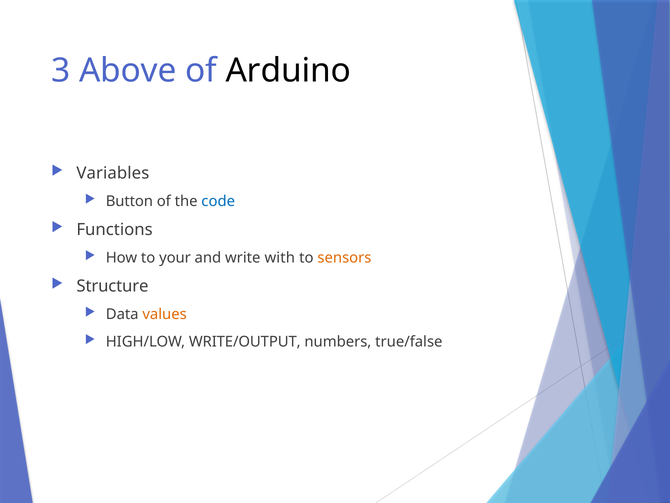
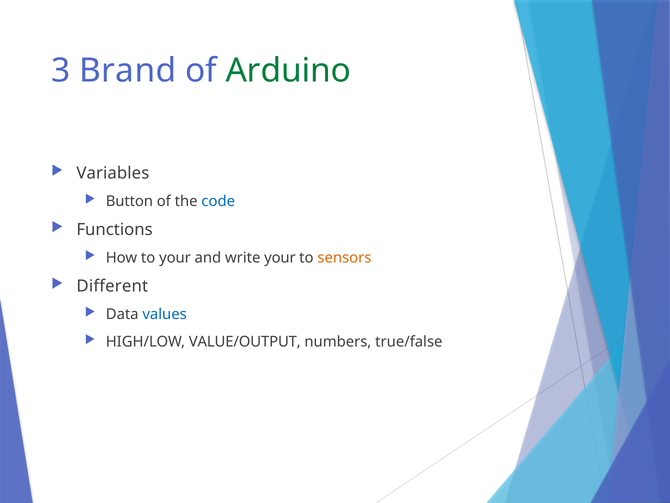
Above: Above -> Brand
Arduino colour: black -> green
write with: with -> your
Structure: Structure -> Different
values colour: orange -> blue
WRITE/OUTPUT: WRITE/OUTPUT -> VALUE/OUTPUT
